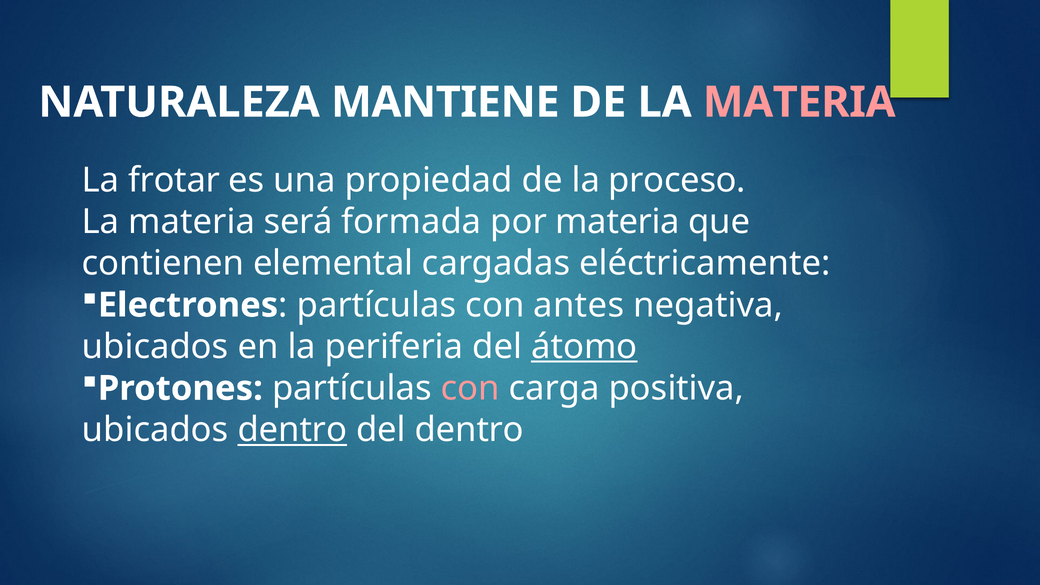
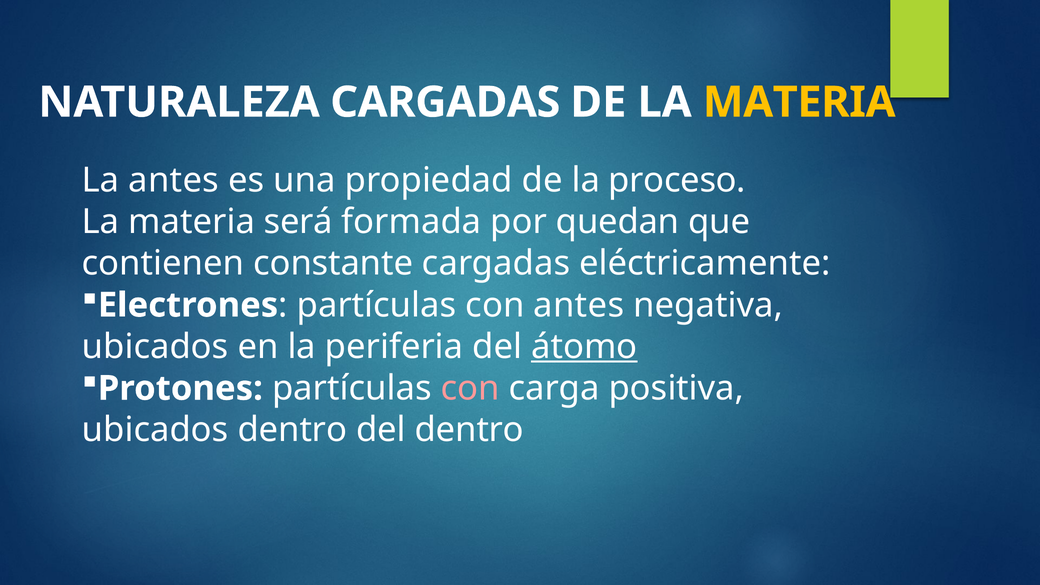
NATURALEZA MANTIENE: MANTIENE -> CARGADAS
MATERIA at (799, 102) colour: pink -> yellow
La frotar: frotar -> antes
por materia: materia -> quedan
elemental: elemental -> constante
dentro at (292, 430) underline: present -> none
